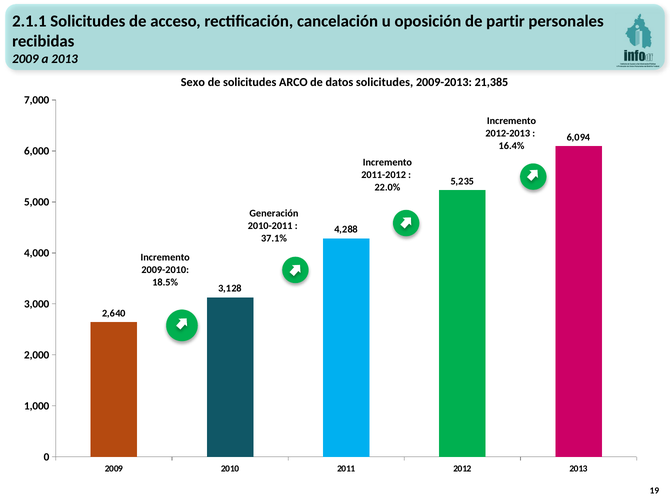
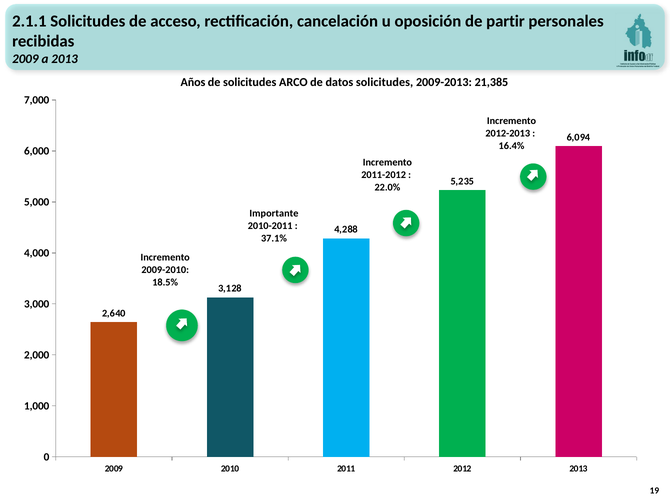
Sexo: Sexo -> Años
Generación: Generación -> Importante
